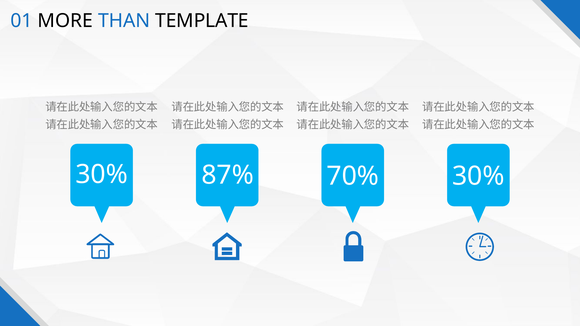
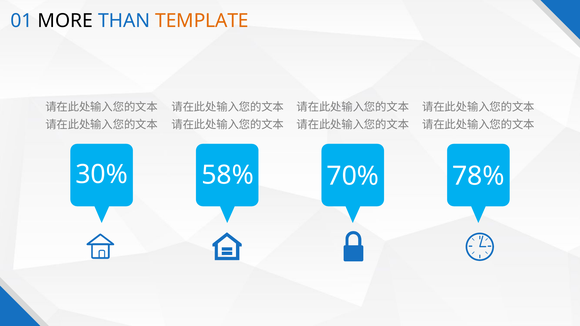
TEMPLATE colour: black -> orange
87%: 87% -> 58%
70% 30%: 30% -> 78%
